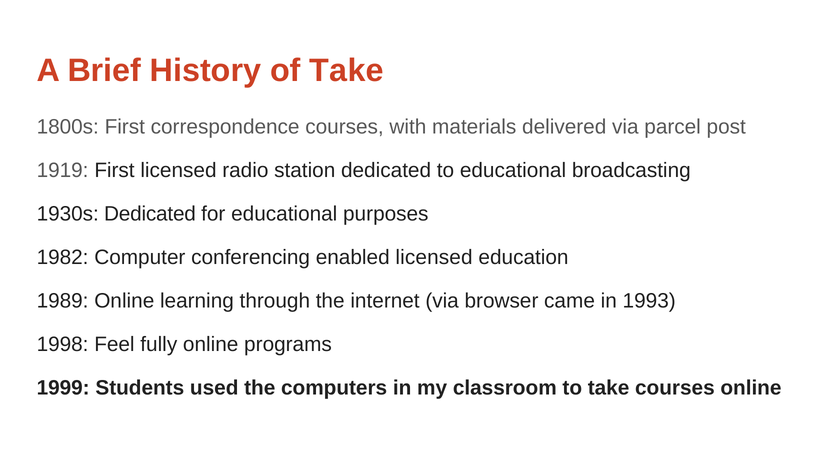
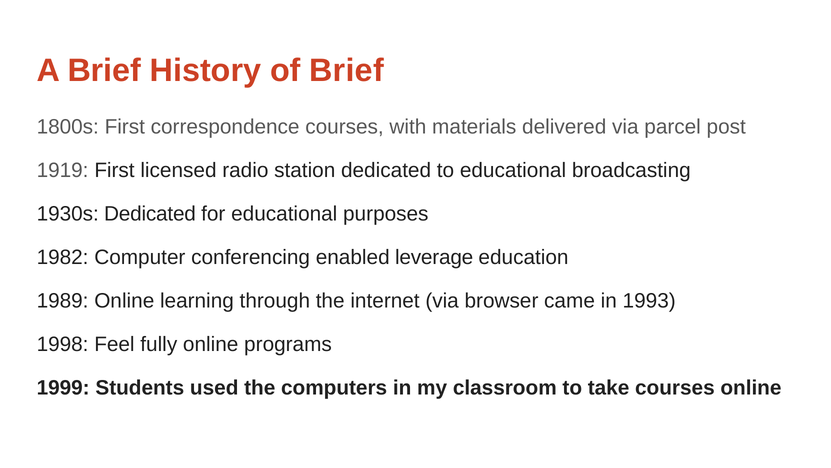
of Take: Take -> Brief
enabled licensed: licensed -> leverage
